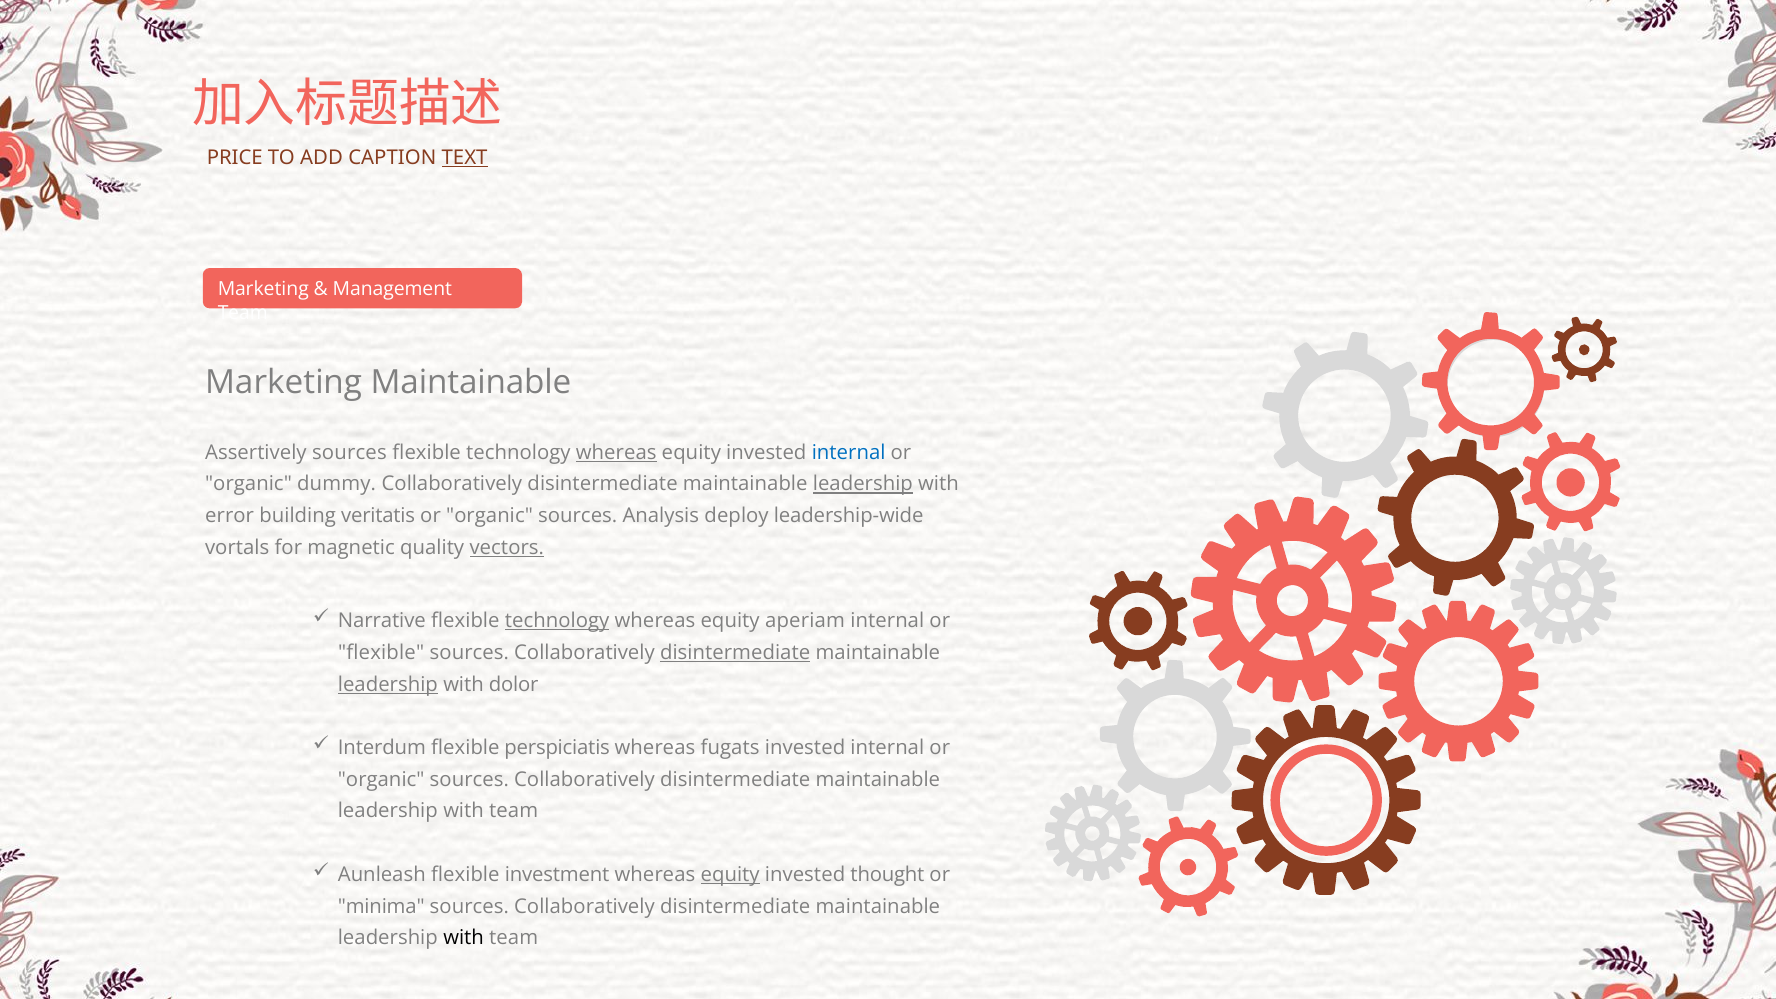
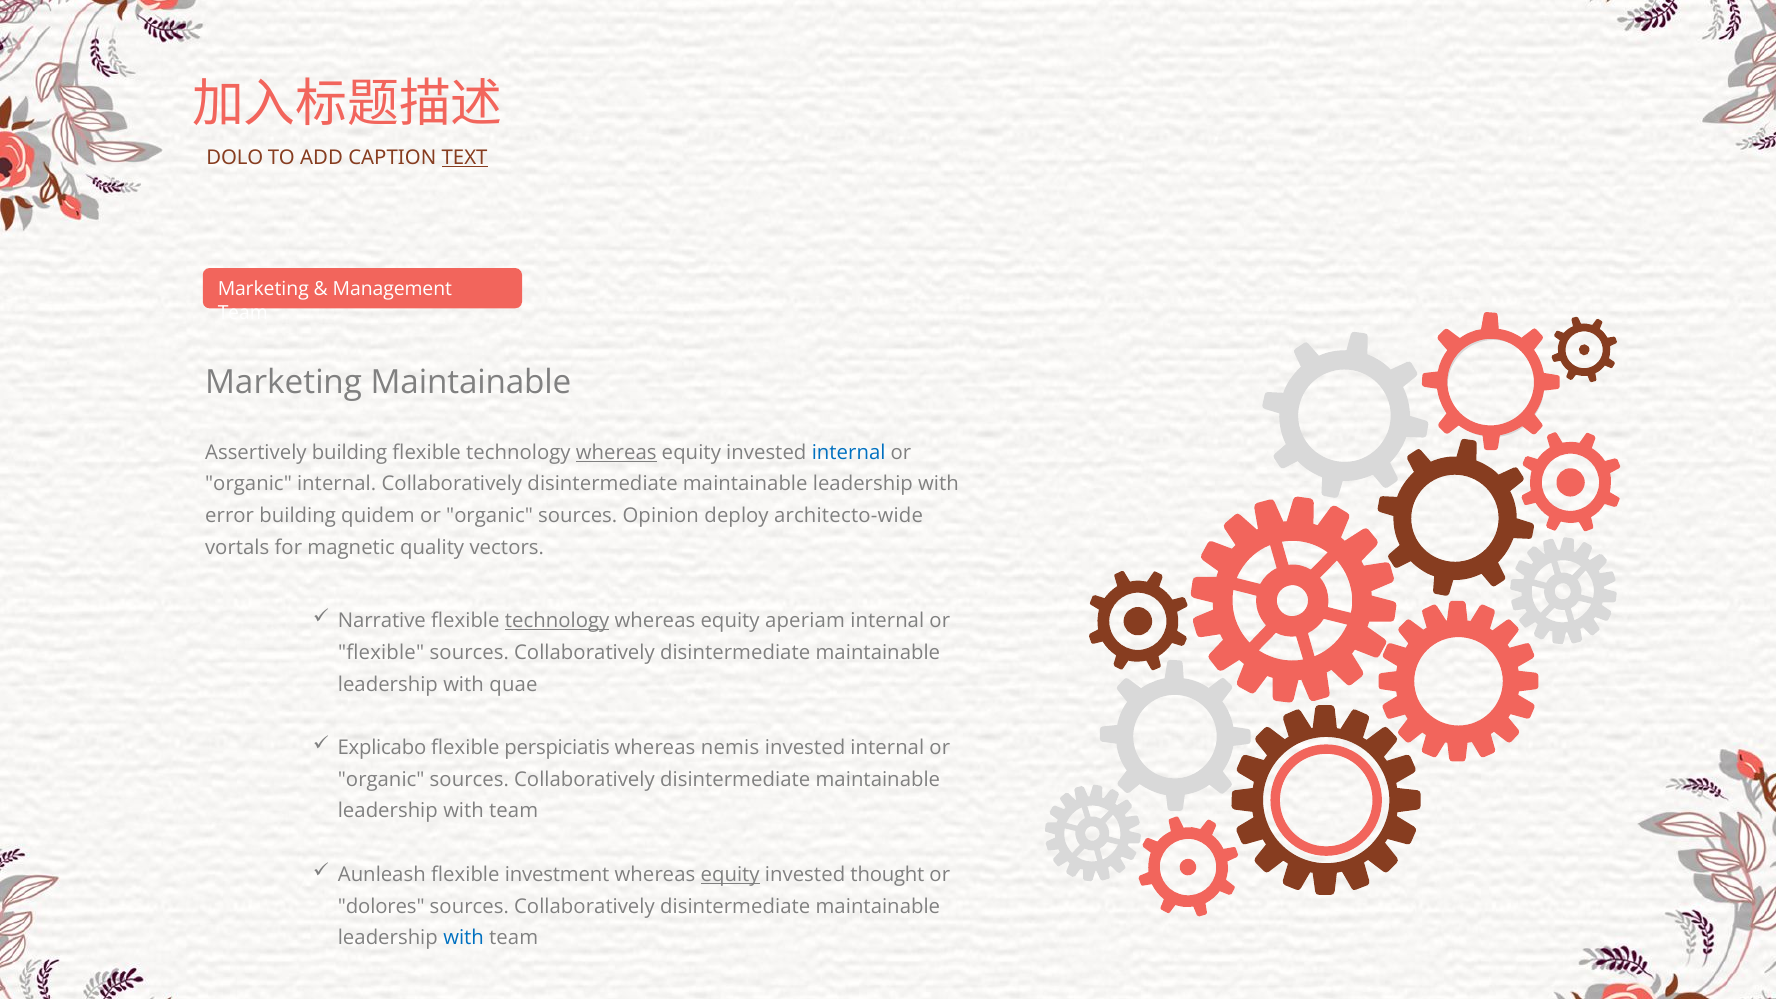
PRICE: PRICE -> DOLO
Assertively sources: sources -> building
organic dummy: dummy -> internal
leadership at (863, 484) underline: present -> none
veritatis: veritatis -> quidem
Analysis: Analysis -> Opinion
leadership-wide: leadership-wide -> architecto-wide
vectors underline: present -> none
disintermediate at (735, 653) underline: present -> none
leadership at (388, 685) underline: present -> none
dolor: dolor -> quae
Interdum: Interdum -> Explicabo
fugats: fugats -> nemis
minima: minima -> dolores
with at (464, 938) colour: black -> blue
